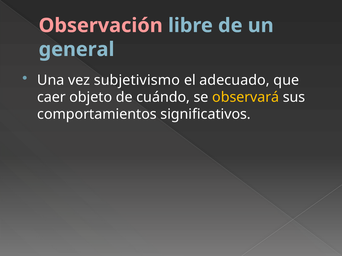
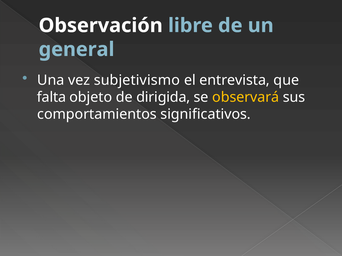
Observación colour: pink -> white
adecuado: adecuado -> entrevista
caer: caer -> falta
cuándo: cuándo -> dirigida
